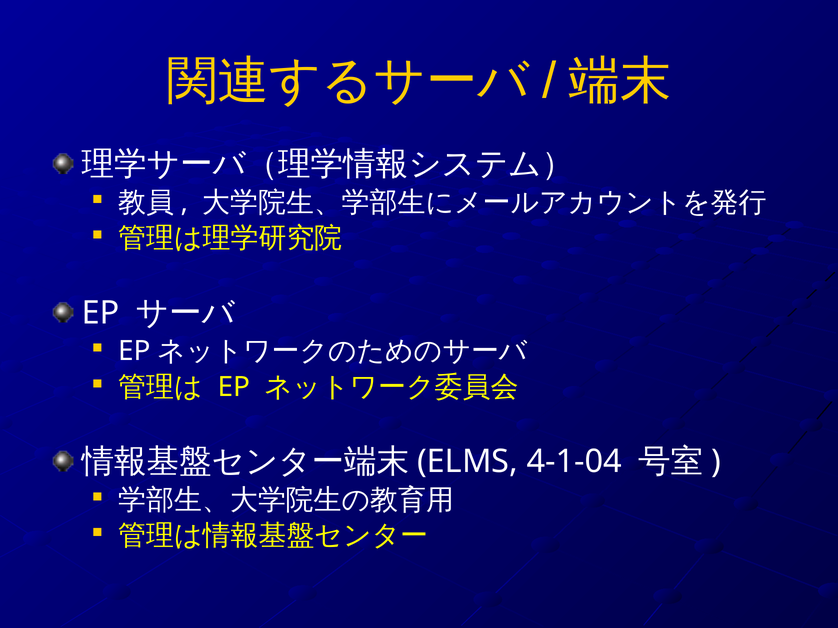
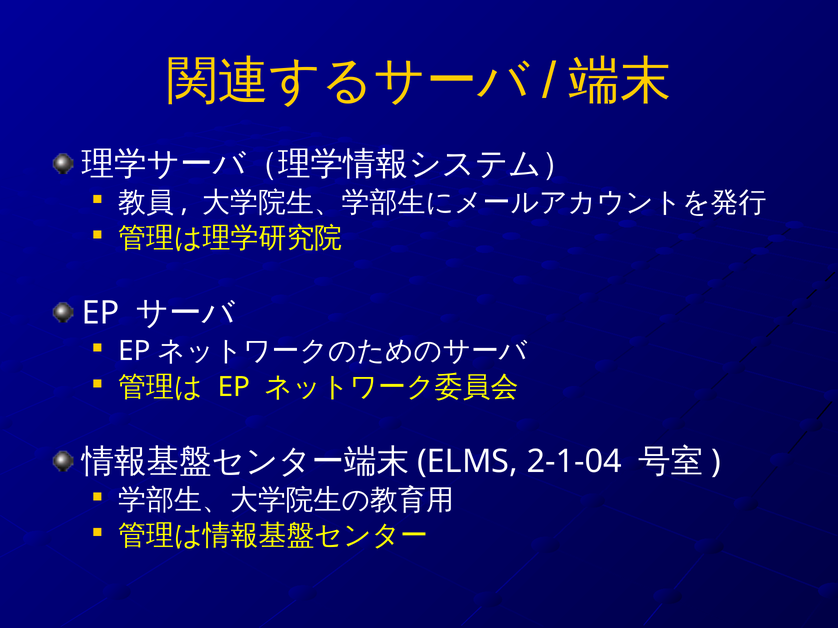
4-1-04: 4-1-04 -> 2-1-04
